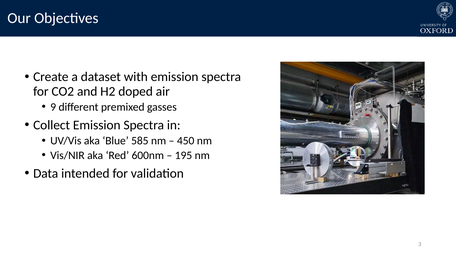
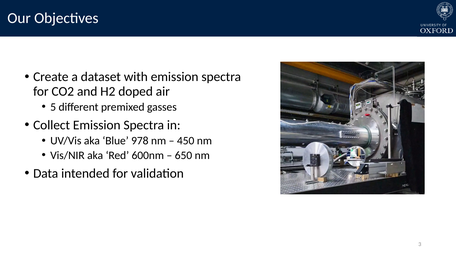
9: 9 -> 5
585: 585 -> 978
195: 195 -> 650
